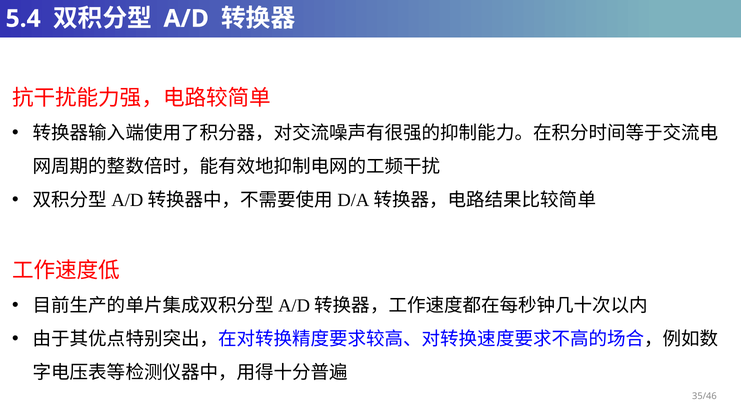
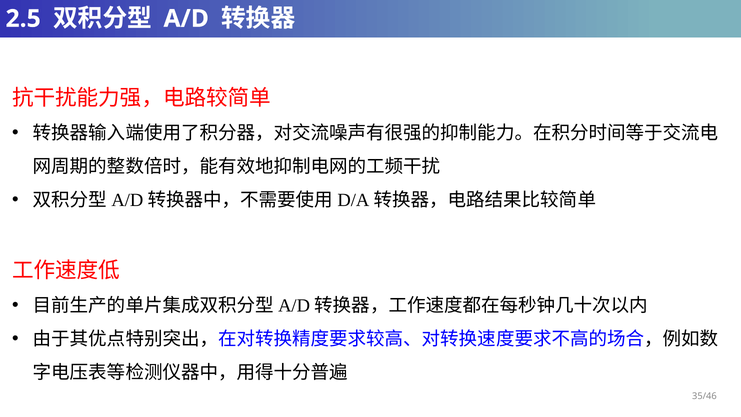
5.4: 5.4 -> 2.5
